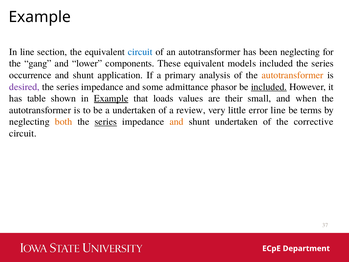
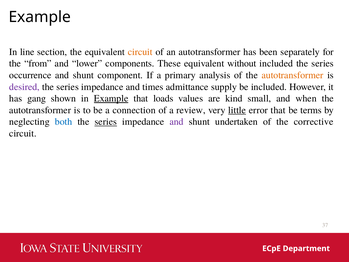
circuit at (140, 52) colour: blue -> orange
been neglecting: neglecting -> separately
gang: gang -> from
models: models -> without
application: application -> component
some: some -> times
phasor: phasor -> supply
included at (269, 87) underline: present -> none
table: table -> gang
their: their -> kind
a undertaken: undertaken -> connection
little underline: none -> present
error line: line -> that
both colour: orange -> blue
and at (177, 122) colour: orange -> purple
